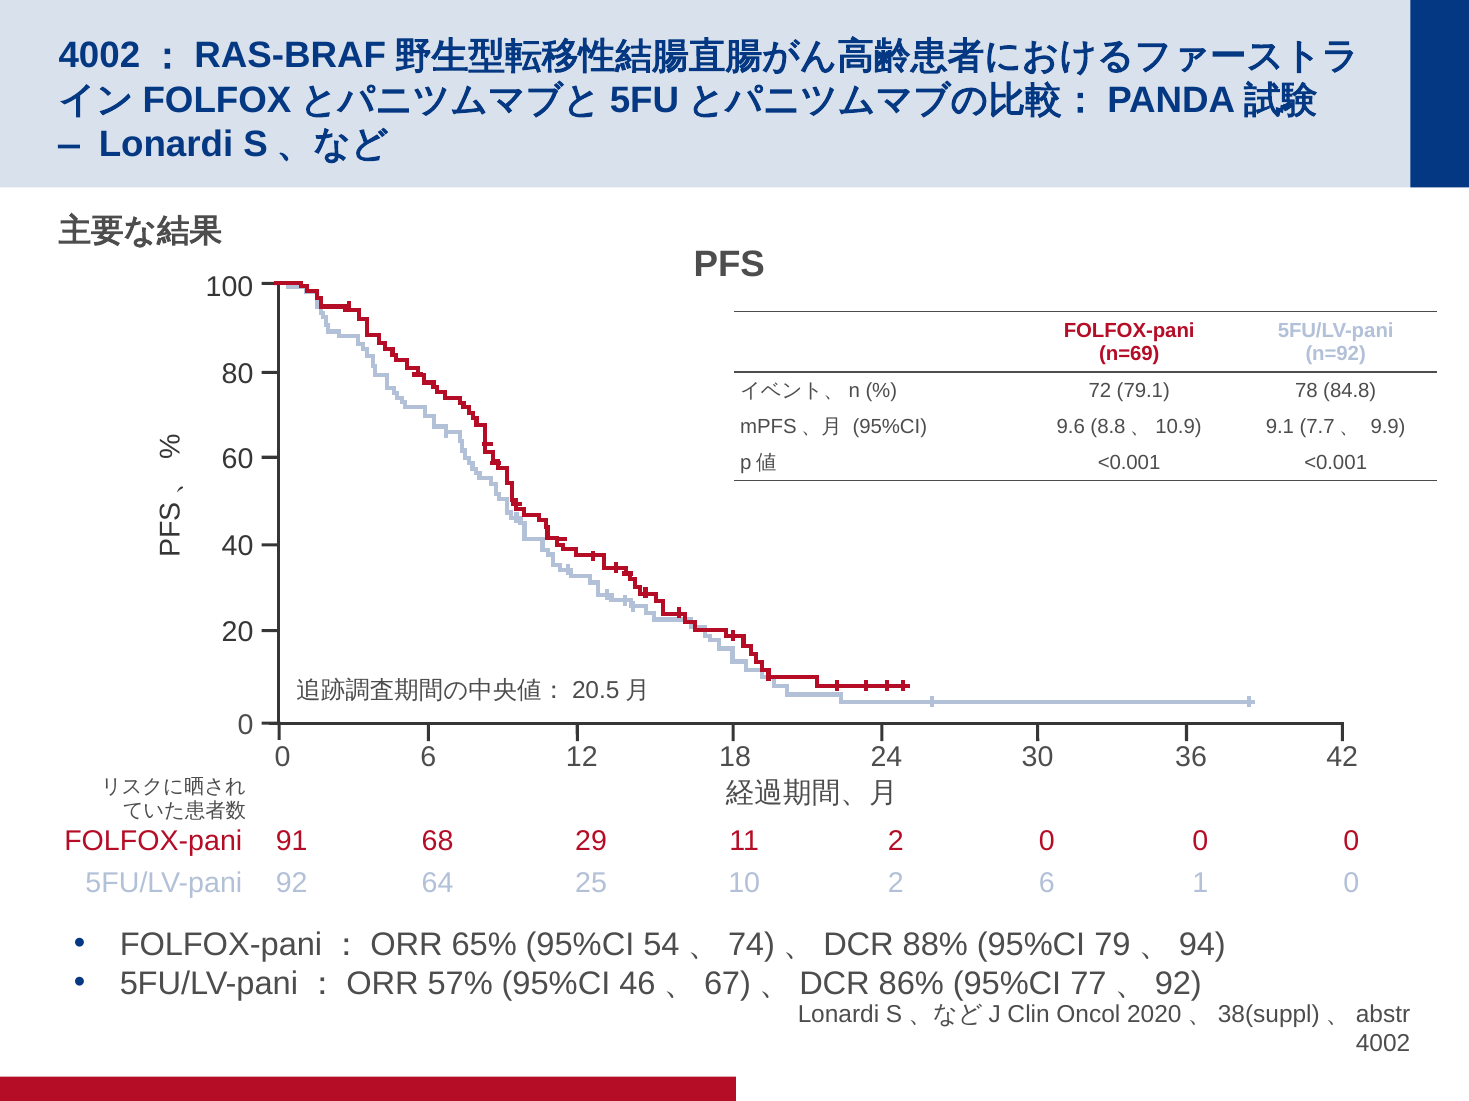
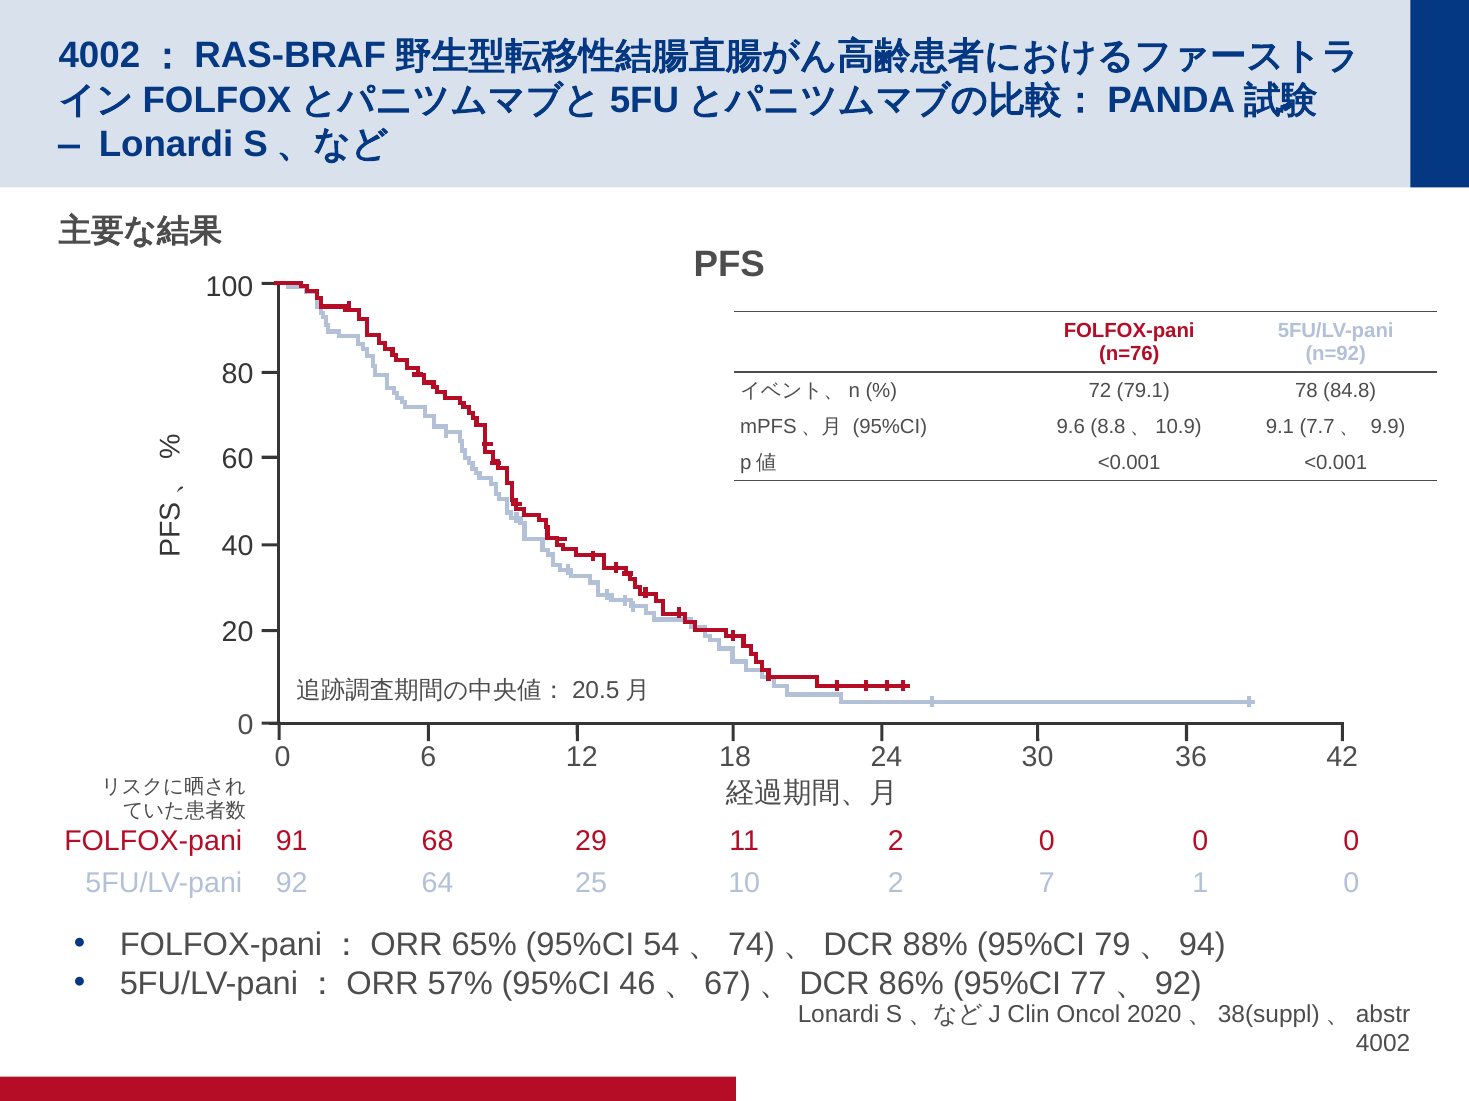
n=69: n=69 -> n=76
2 6: 6 -> 7
